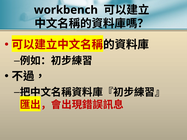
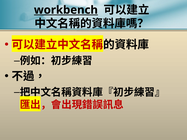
workbench underline: none -> present
